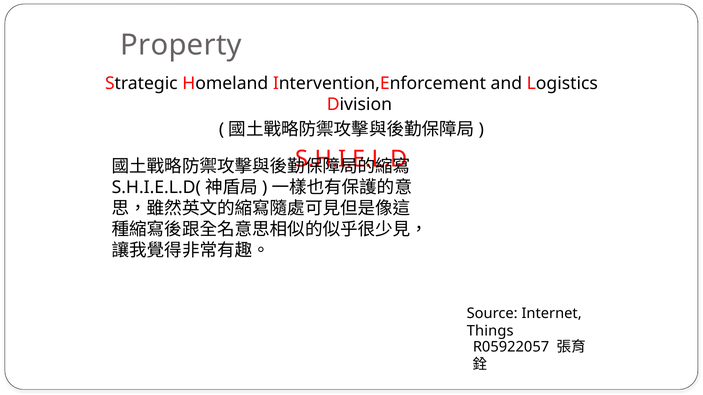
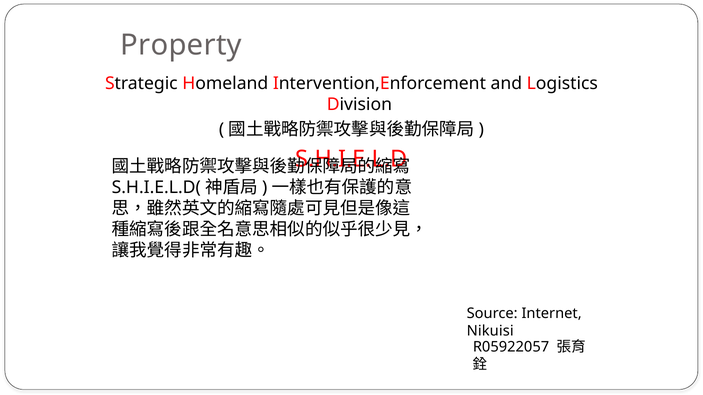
Things: Things -> Nikuisi
